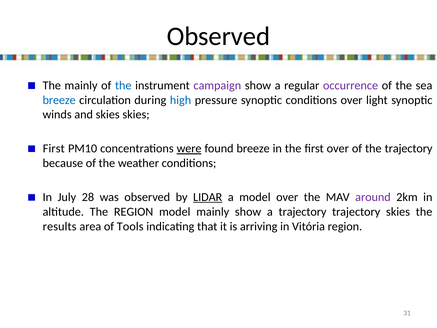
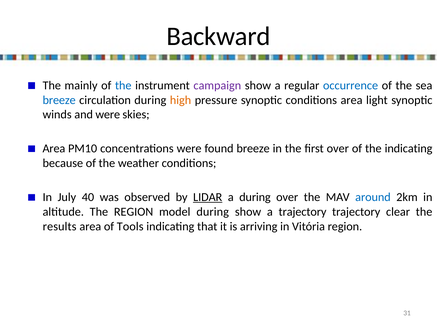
Observed at (218, 36): Observed -> Backward
occurrence colour: purple -> blue
high colour: blue -> orange
conditions over: over -> area
and skies: skies -> were
First at (54, 148): First -> Area
were at (189, 148) underline: present -> none
the trajectory: trajectory -> indicating
28: 28 -> 40
a model: model -> during
around colour: purple -> blue
model mainly: mainly -> during
trajectory skies: skies -> clear
